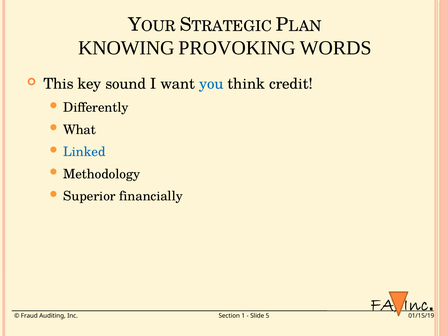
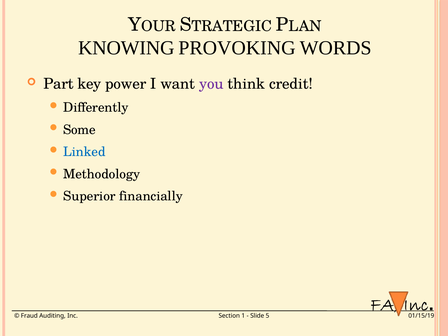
This: This -> Part
sound: sound -> power
you colour: blue -> purple
What: What -> Some
